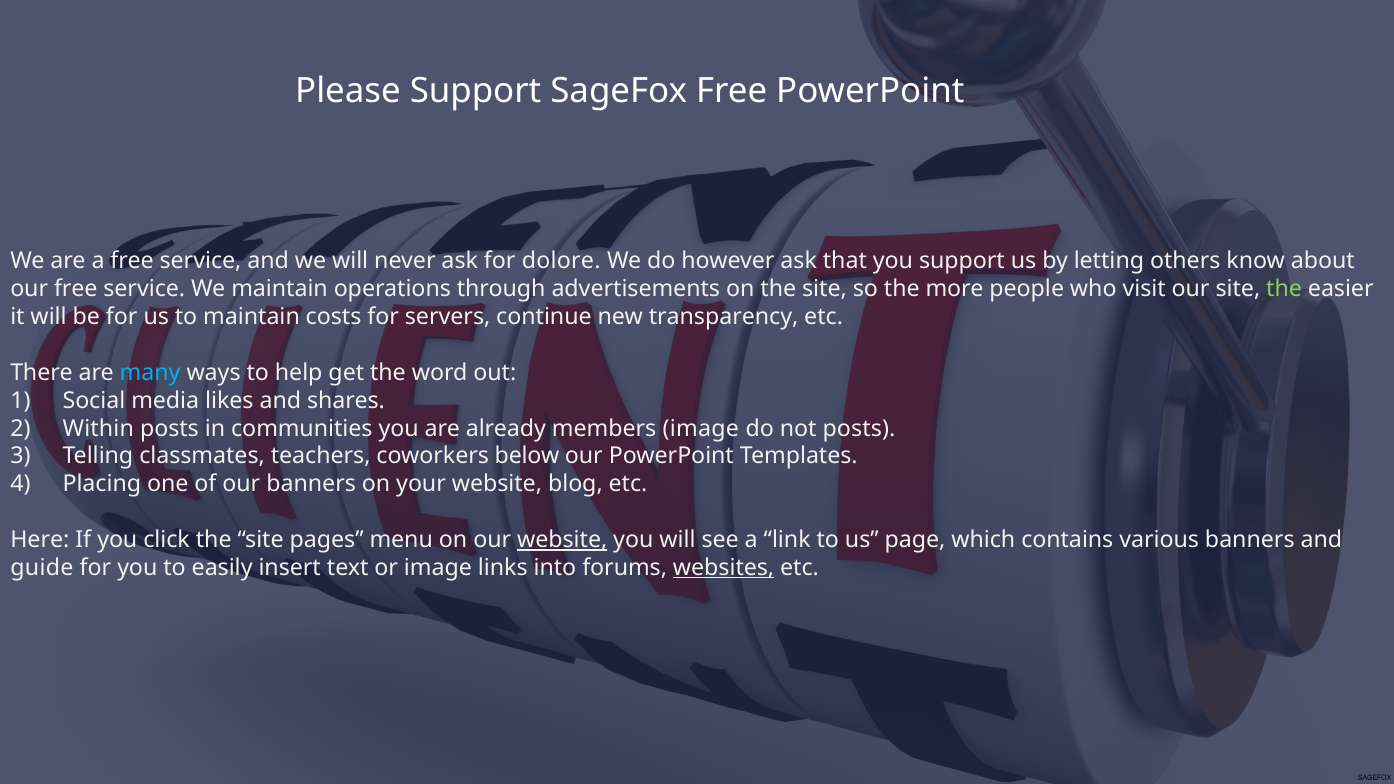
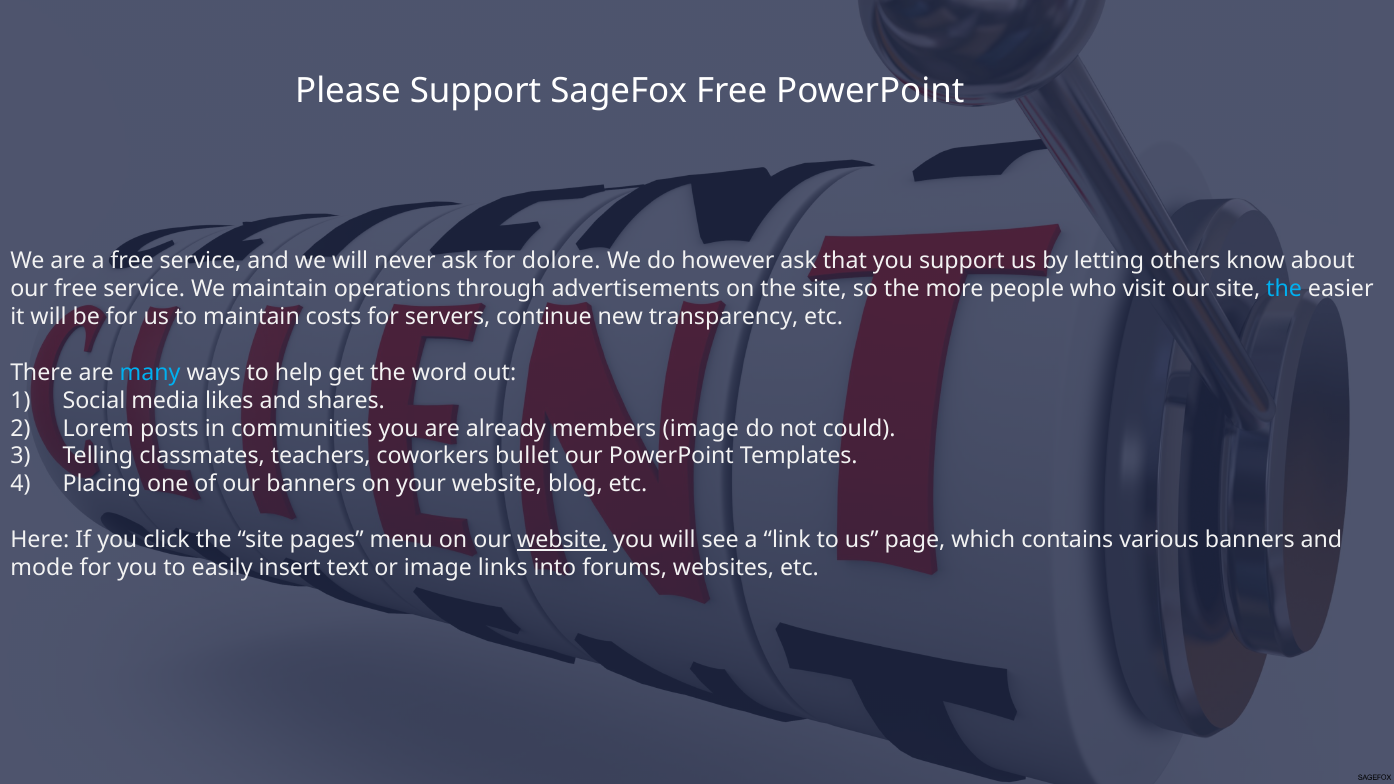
the at (1284, 289) colour: light green -> light blue
Within: Within -> Lorem
not posts: posts -> could
below: below -> bullet
guide: guide -> mode
websites underline: present -> none
